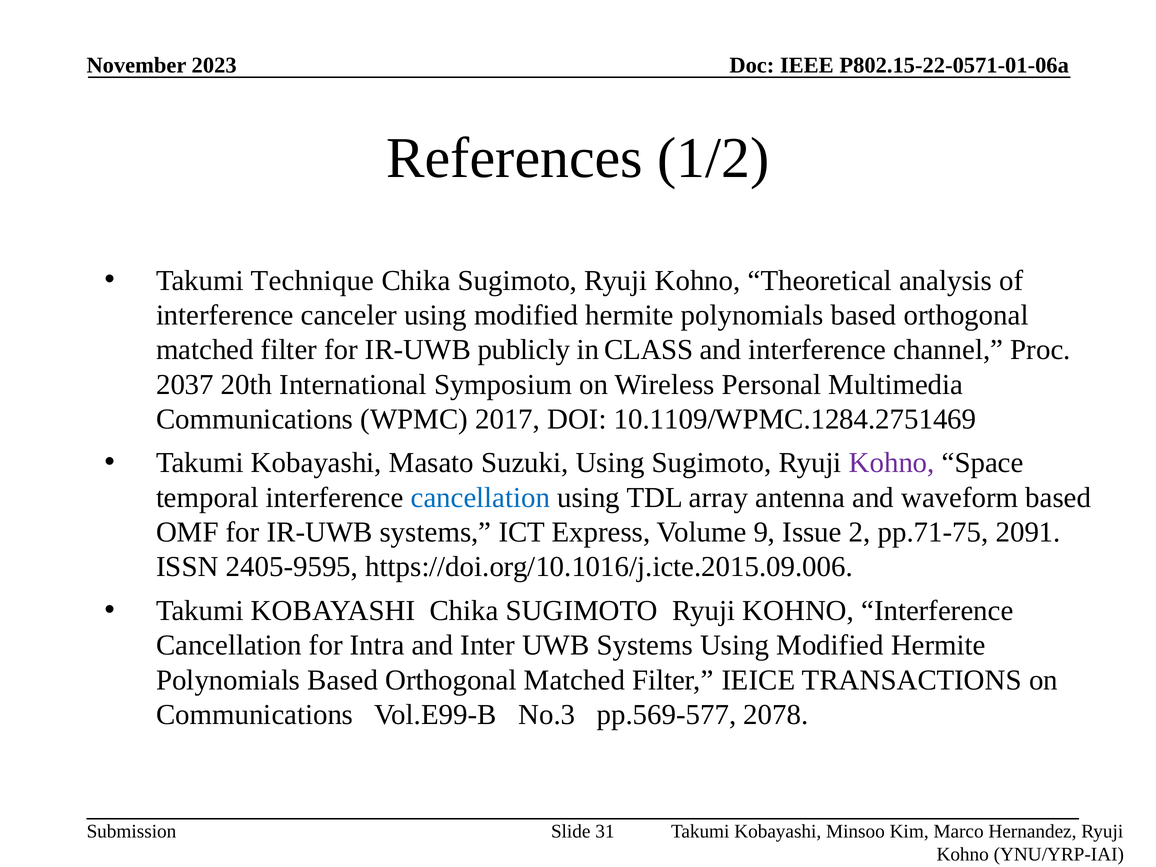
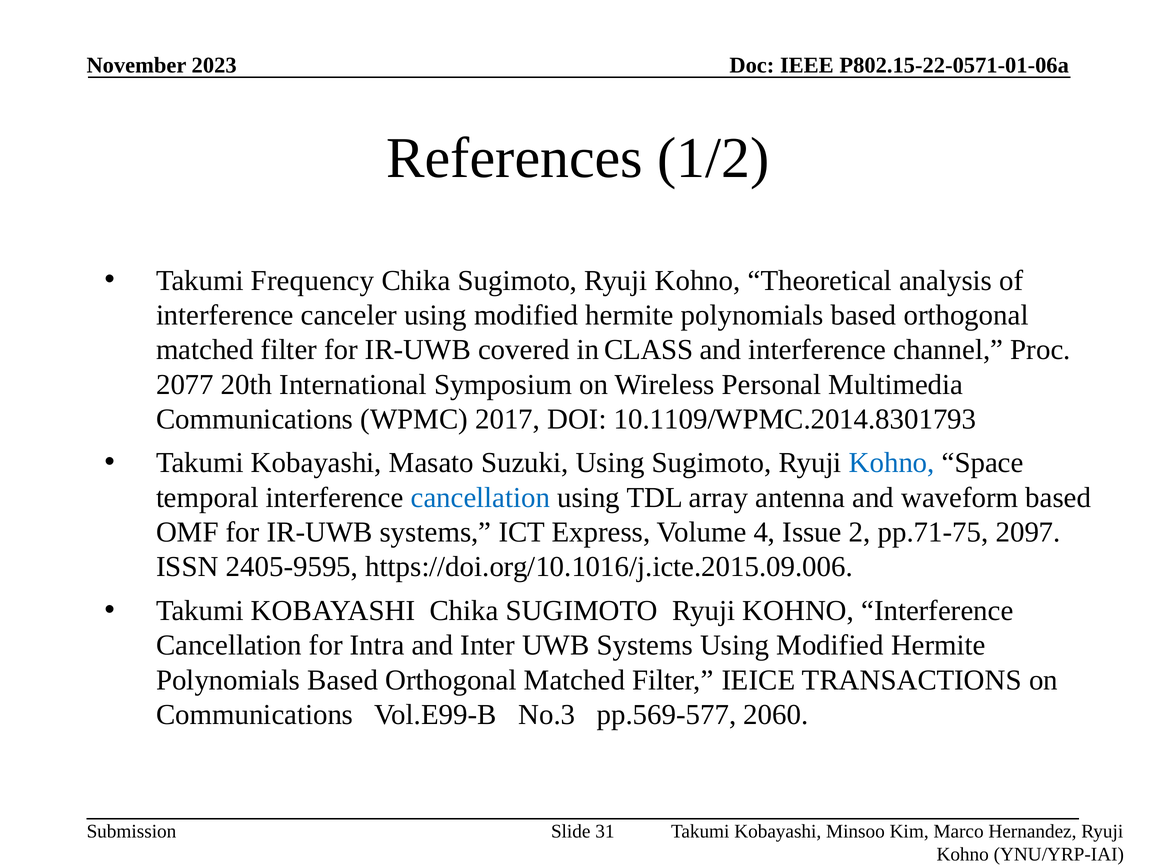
Technique: Technique -> Frequency
publicly: publicly -> covered
2037: 2037 -> 2077
10.1109/WPMC.1284.2751469: 10.1109/WPMC.1284.2751469 -> 10.1109/WPMC.2014.8301793
Kohno at (892, 463) colour: purple -> blue
9: 9 -> 4
2091: 2091 -> 2097
2078: 2078 -> 2060
